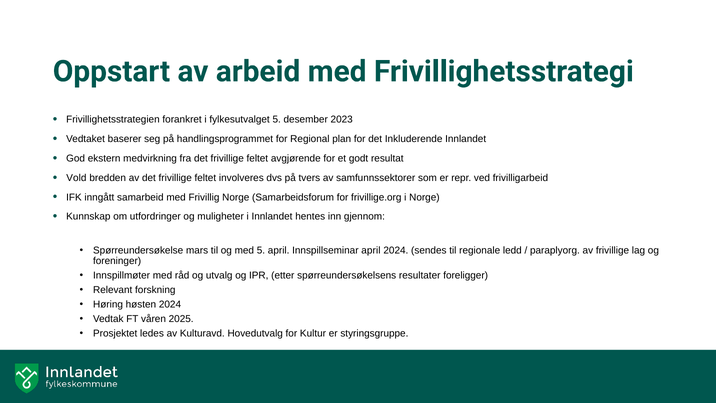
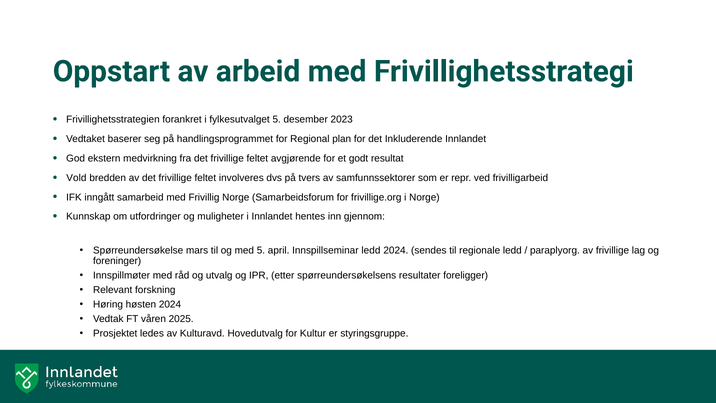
Innspillseminar april: april -> ledd
